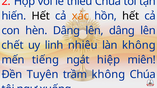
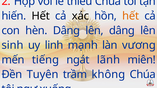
xác colour: orange -> black
hết at (131, 16) colour: black -> orange
chết: chết -> sinh
nhiêu: nhiêu -> mạnh
làn không: không -> vương
hiệp: hiệp -> lãnh
